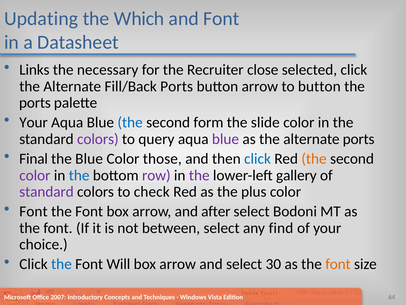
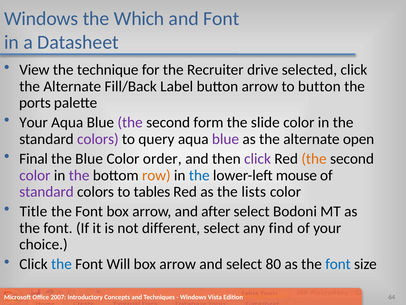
Updating at (41, 19): Updating -> Windows
Links: Links -> View
necessary: necessary -> technique
close: close -> drive
Fill/Back Ports: Ports -> Label
the at (130, 122) colour: blue -> purple
alternate ports: ports -> open
those: those -> order
click at (258, 159) colour: blue -> purple
the at (79, 175) colour: blue -> purple
row colour: purple -> orange
the at (199, 175) colour: purple -> blue
gallery: gallery -> mouse
check: check -> tables
plus: plus -> lists
Font at (33, 211): Font -> Title
between: between -> different
30: 30 -> 80
font at (338, 264) colour: orange -> blue
